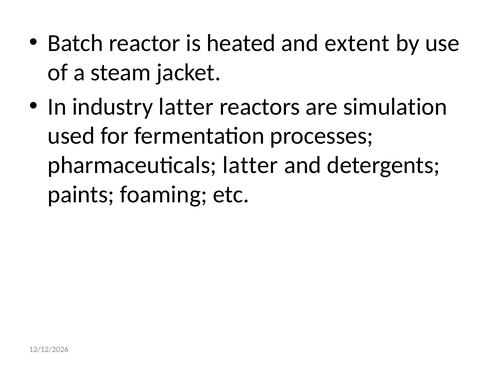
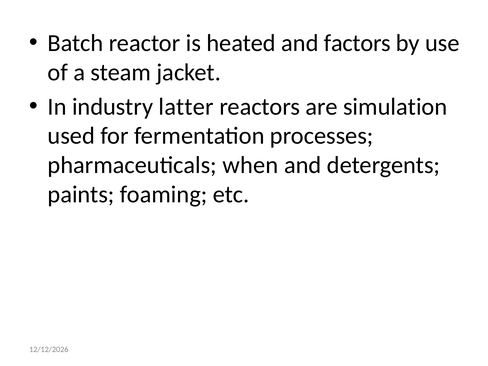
extent: extent -> factors
pharmaceuticals latter: latter -> when
